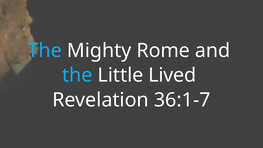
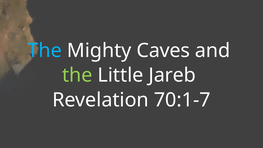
Rome: Rome -> Caves
the at (77, 75) colour: light blue -> light green
Lived: Lived -> Jareb
36:1-7: 36:1-7 -> 70:1-7
